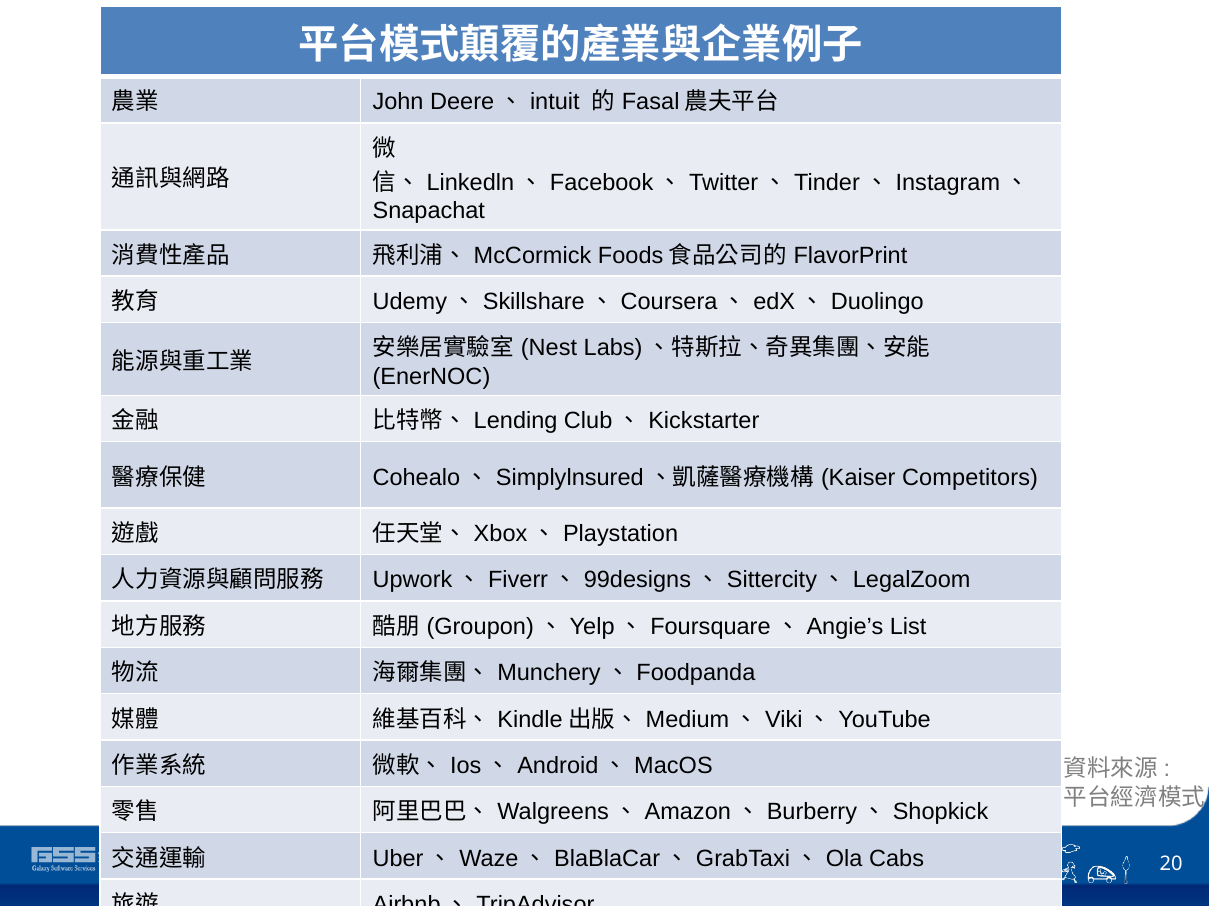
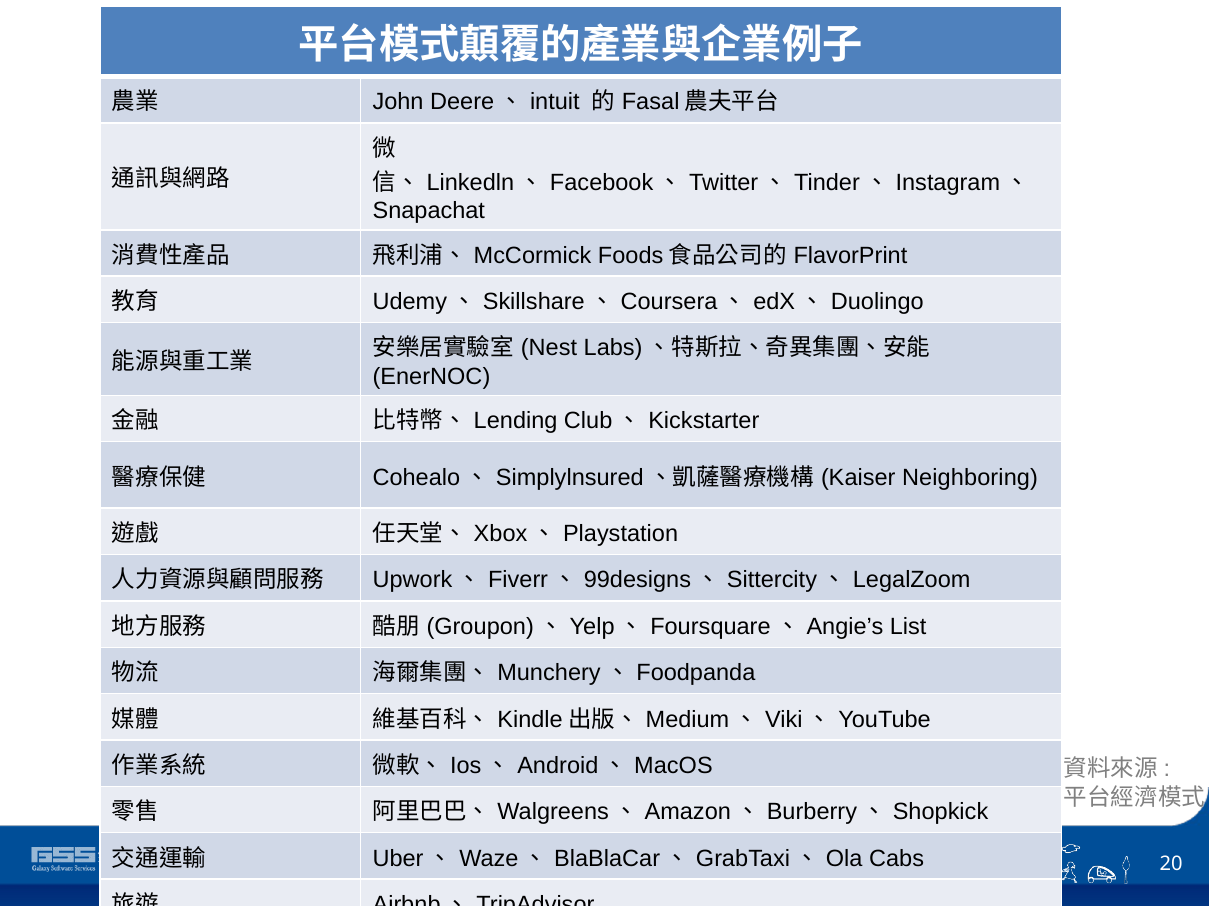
Competitors: Competitors -> Neighboring
